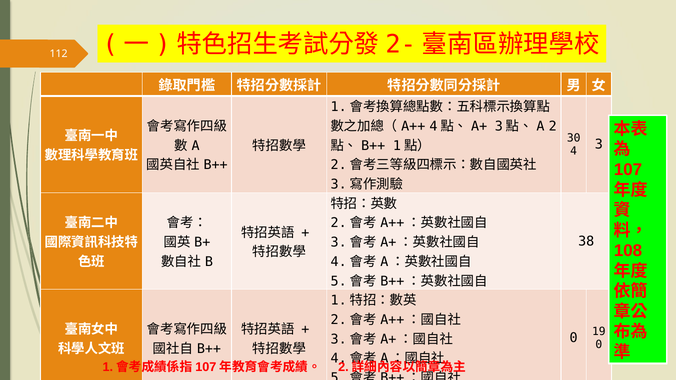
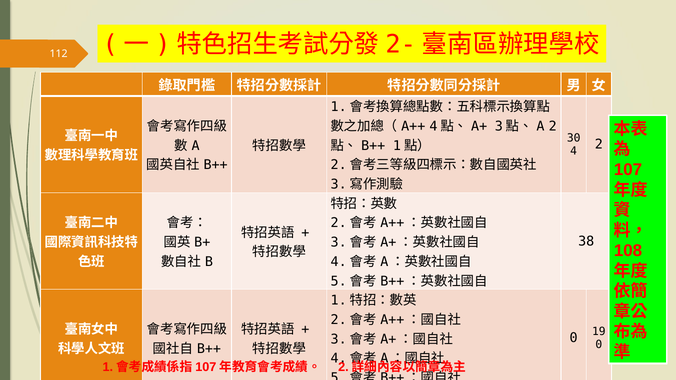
3 at (599, 145): 3 -> 2
